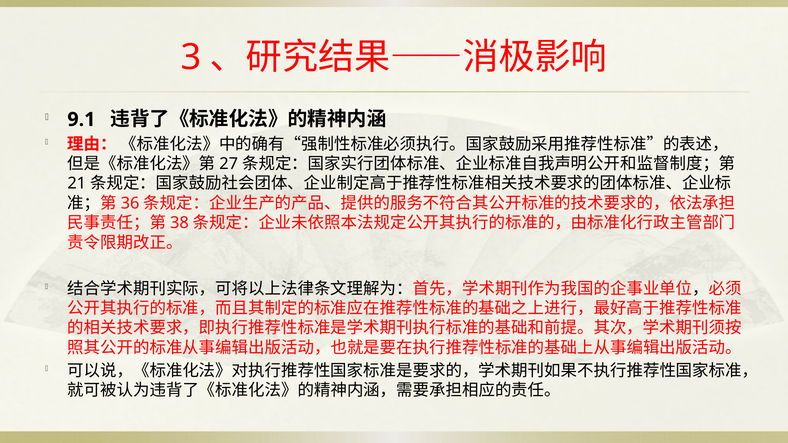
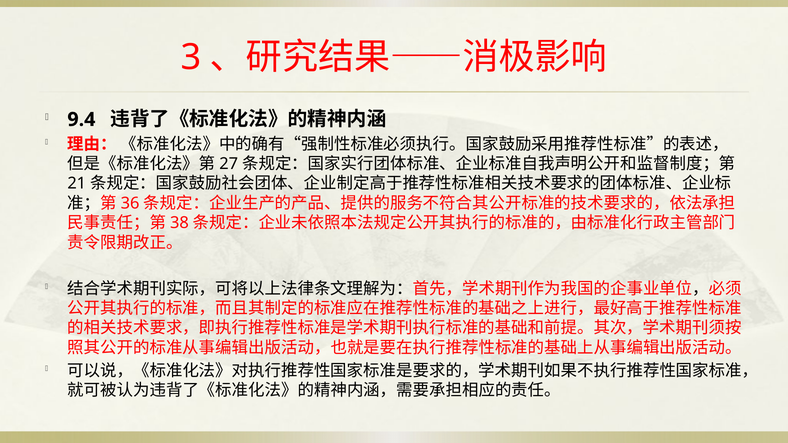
9.1: 9.1 -> 9.4
